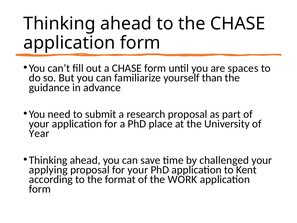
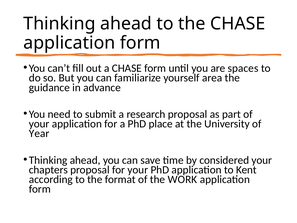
than: than -> area
challenged: challenged -> considered
applying: applying -> chapters
